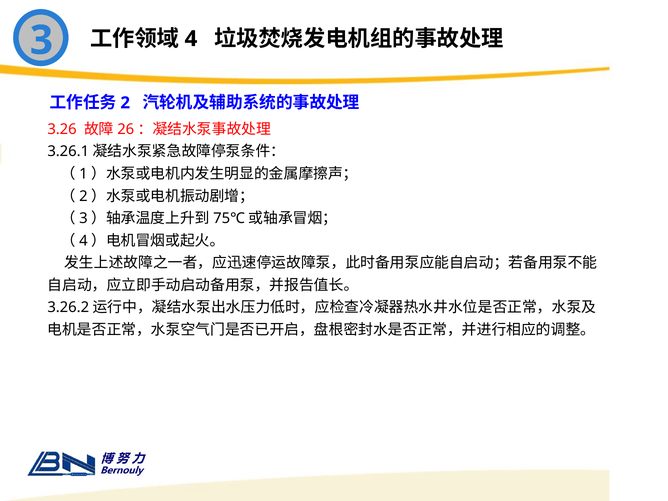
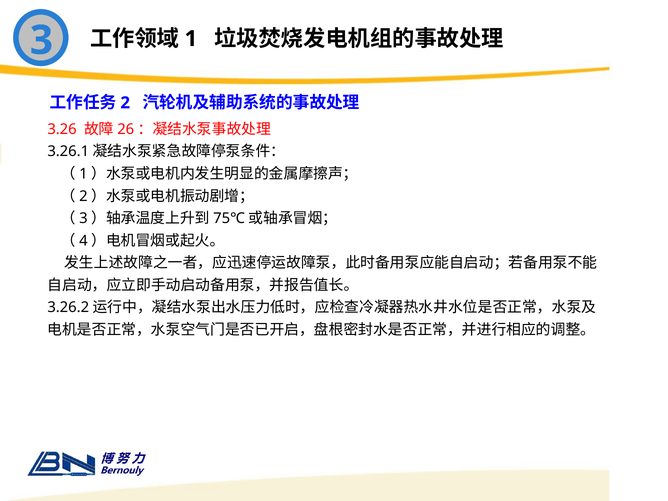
4: 4 -> 1
